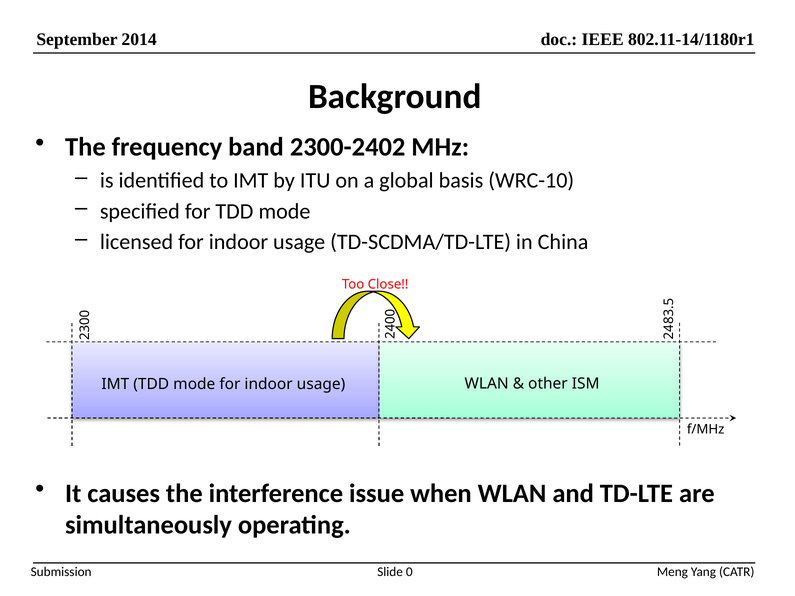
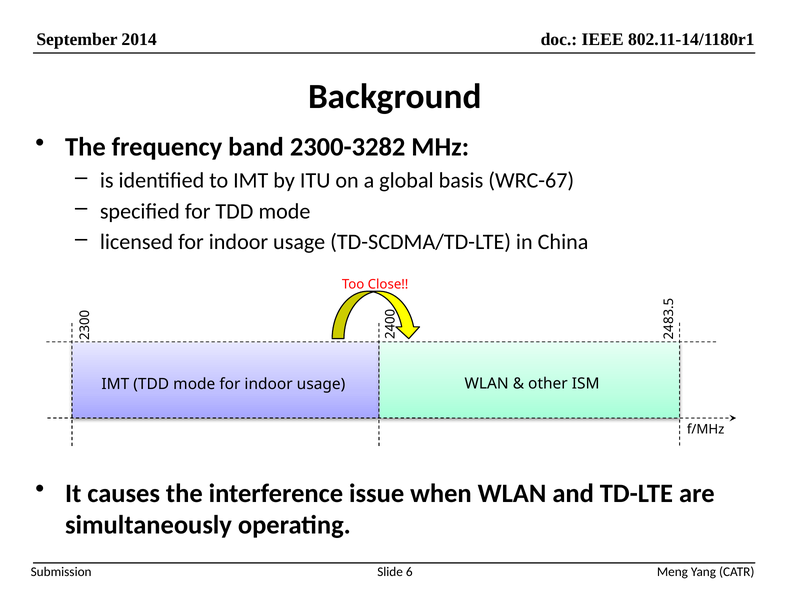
2300-2402: 2300-2402 -> 2300-3282
WRC-10: WRC-10 -> WRC-67
Slide 0: 0 -> 6
